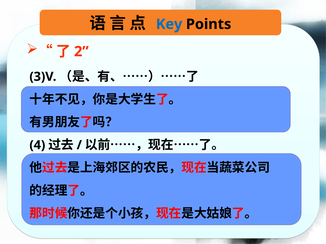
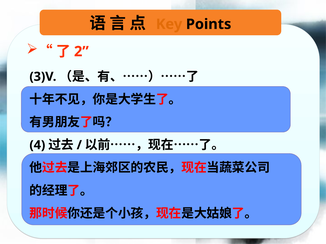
Key colour: blue -> orange
